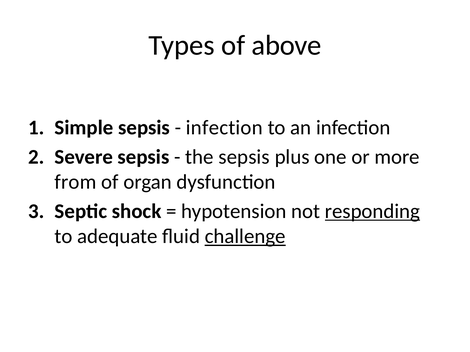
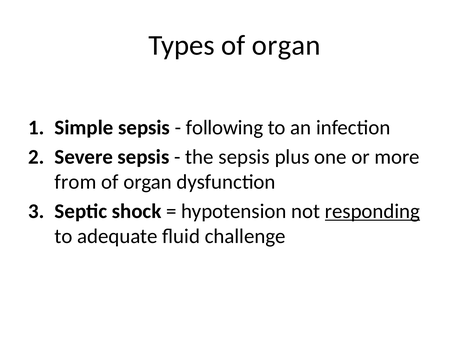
Types of above: above -> organ
infection at (224, 128): infection -> following
challenge underline: present -> none
